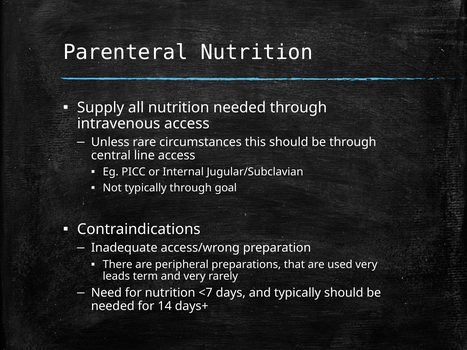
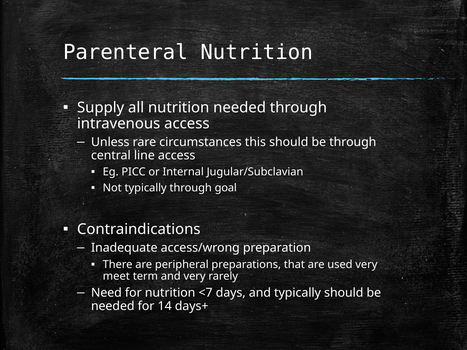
leads: leads -> meet
